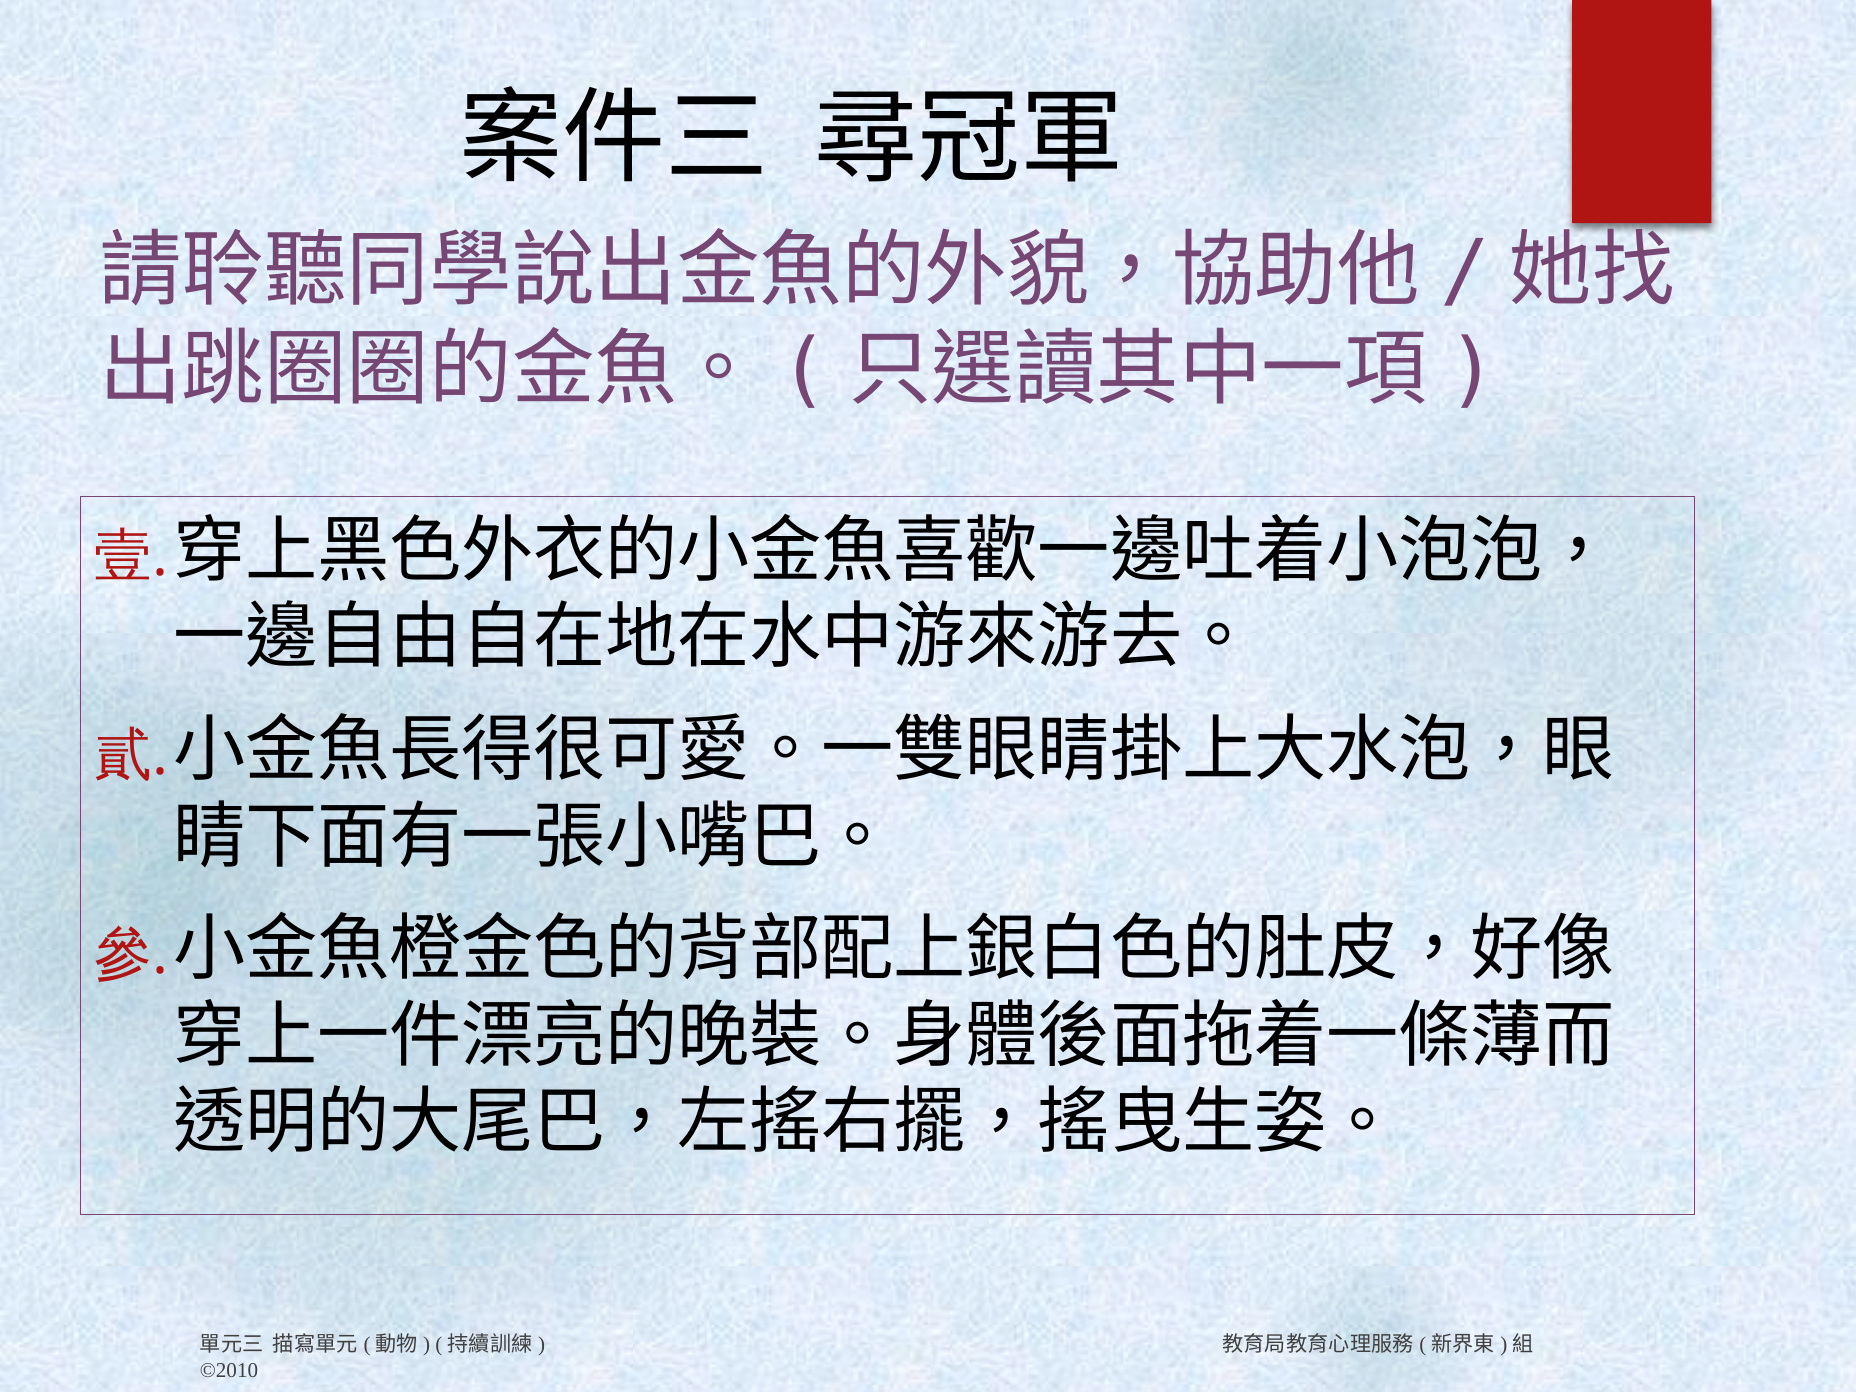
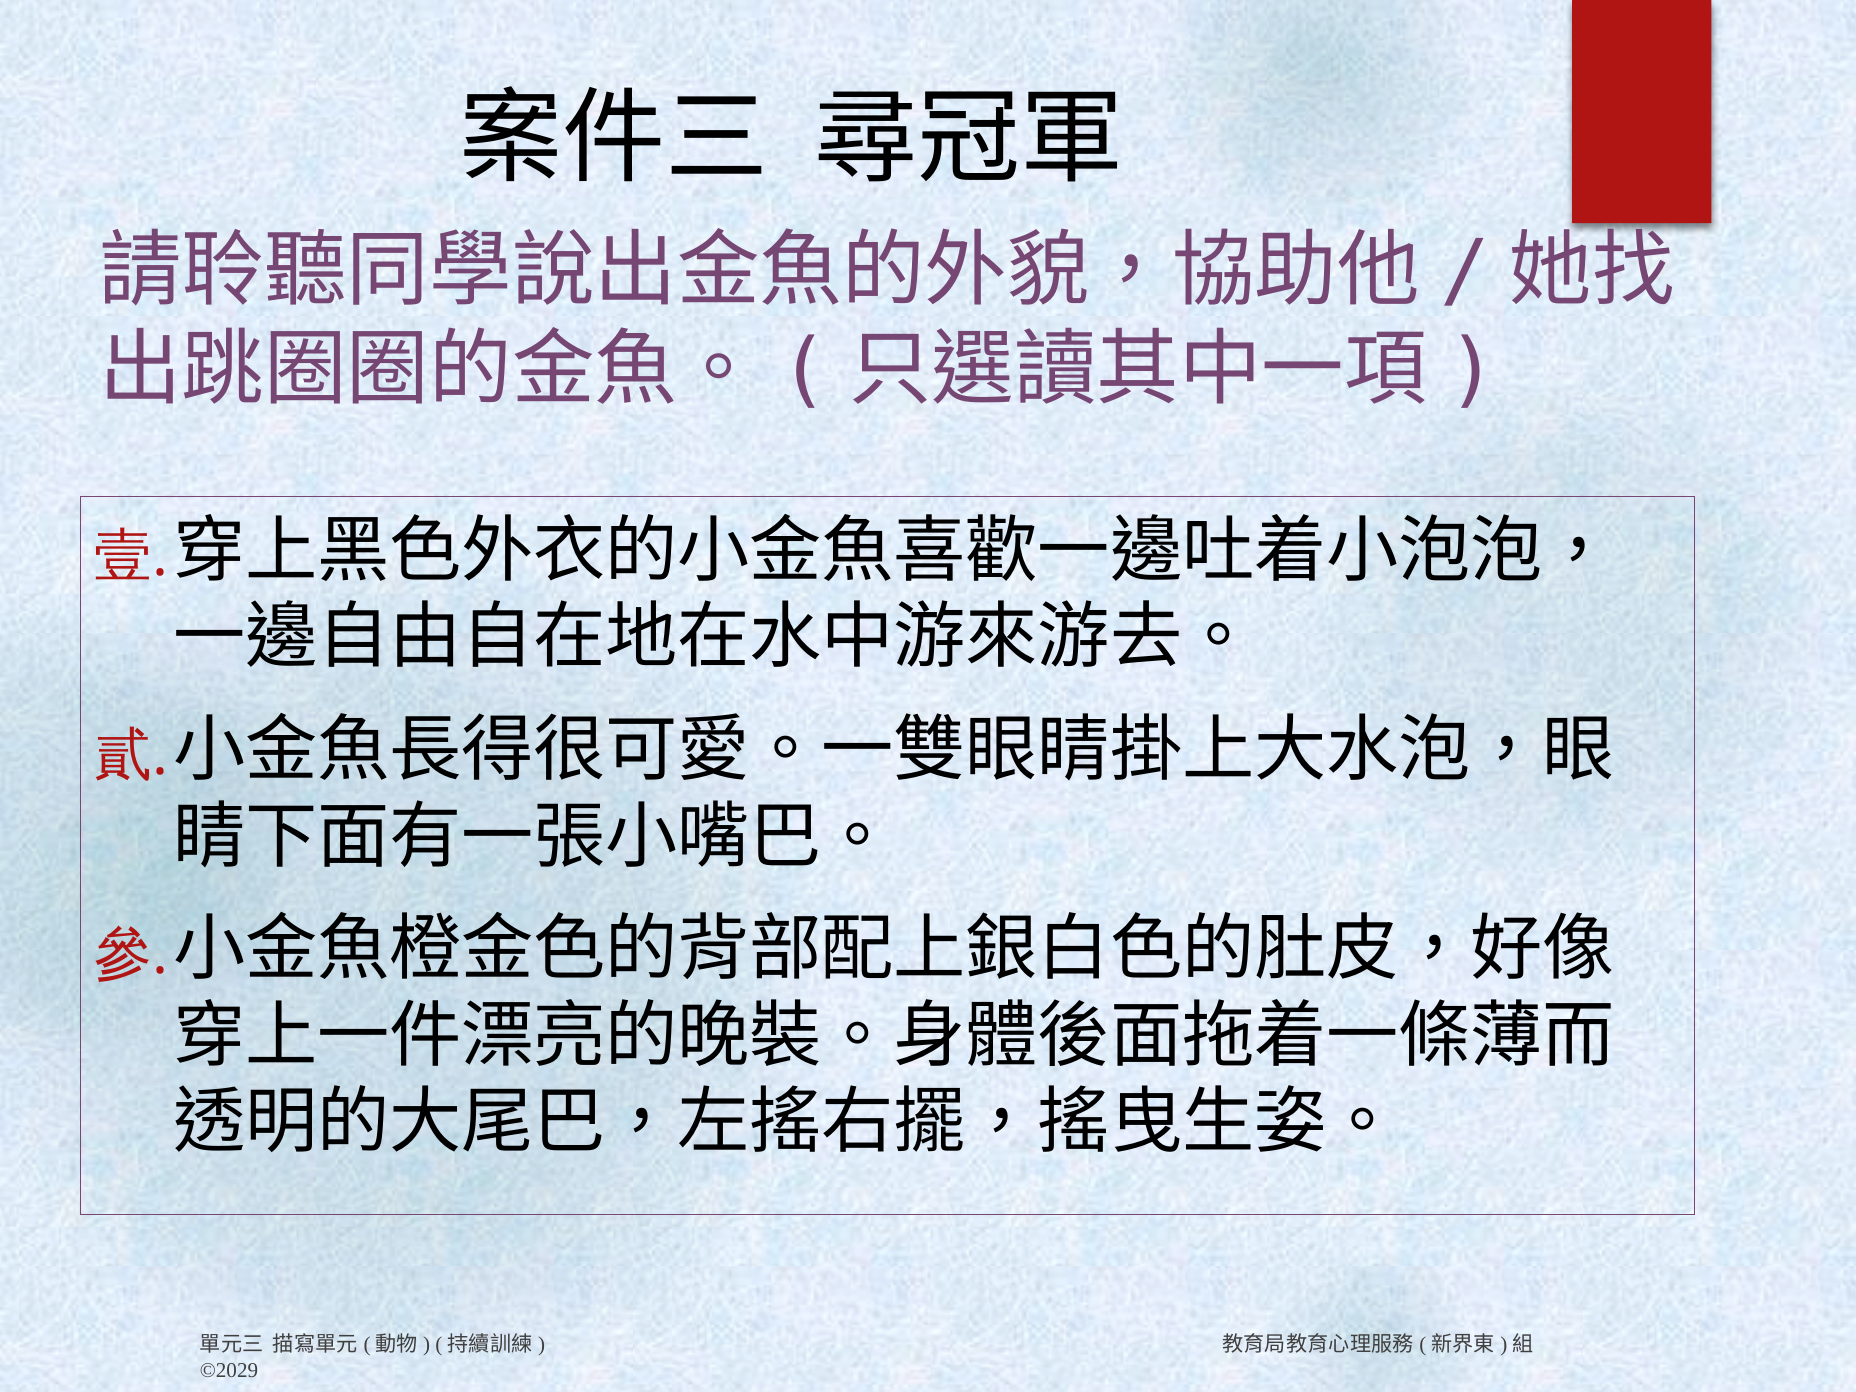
©2010: ©2010 -> ©2029
